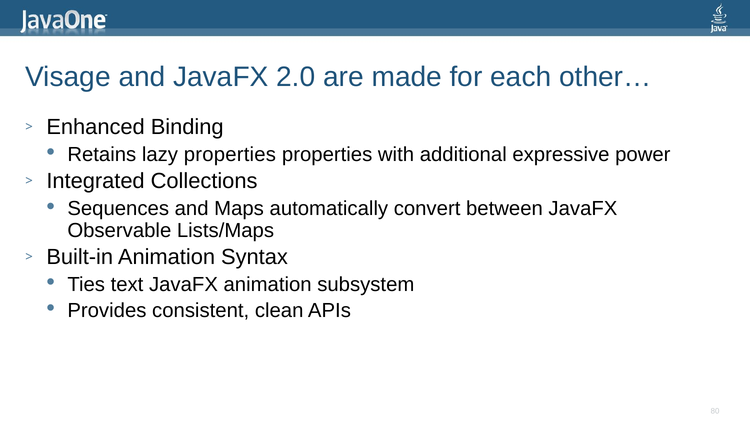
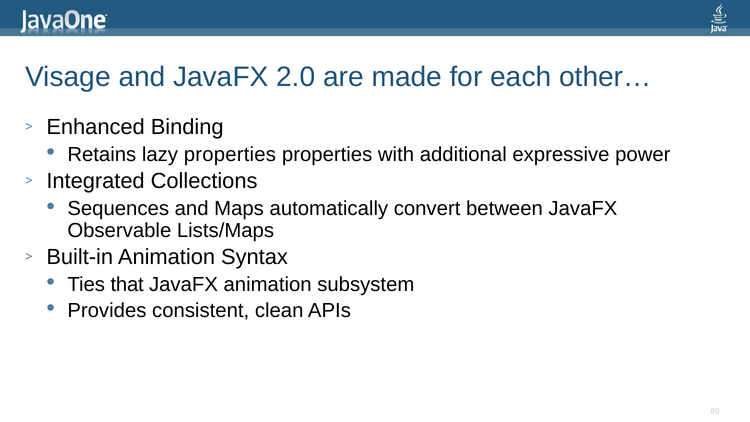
text: text -> that
